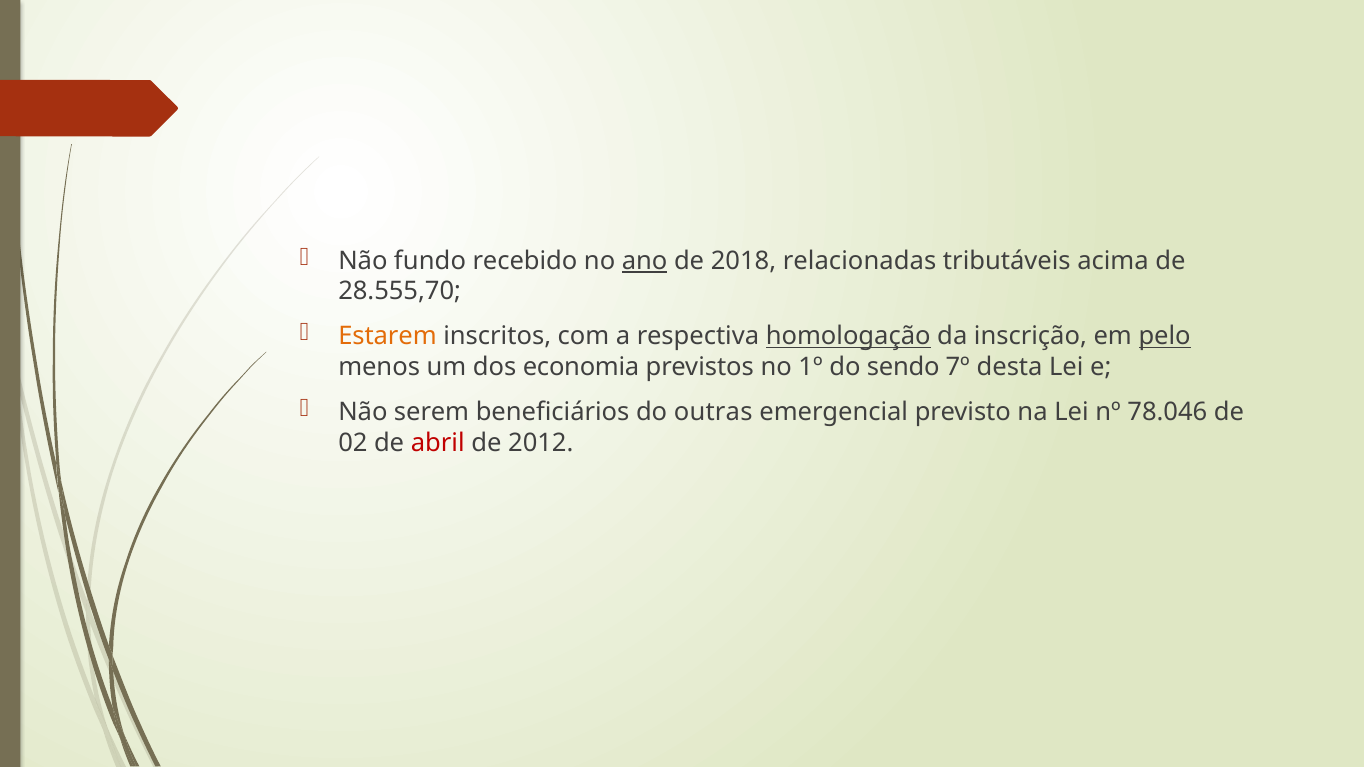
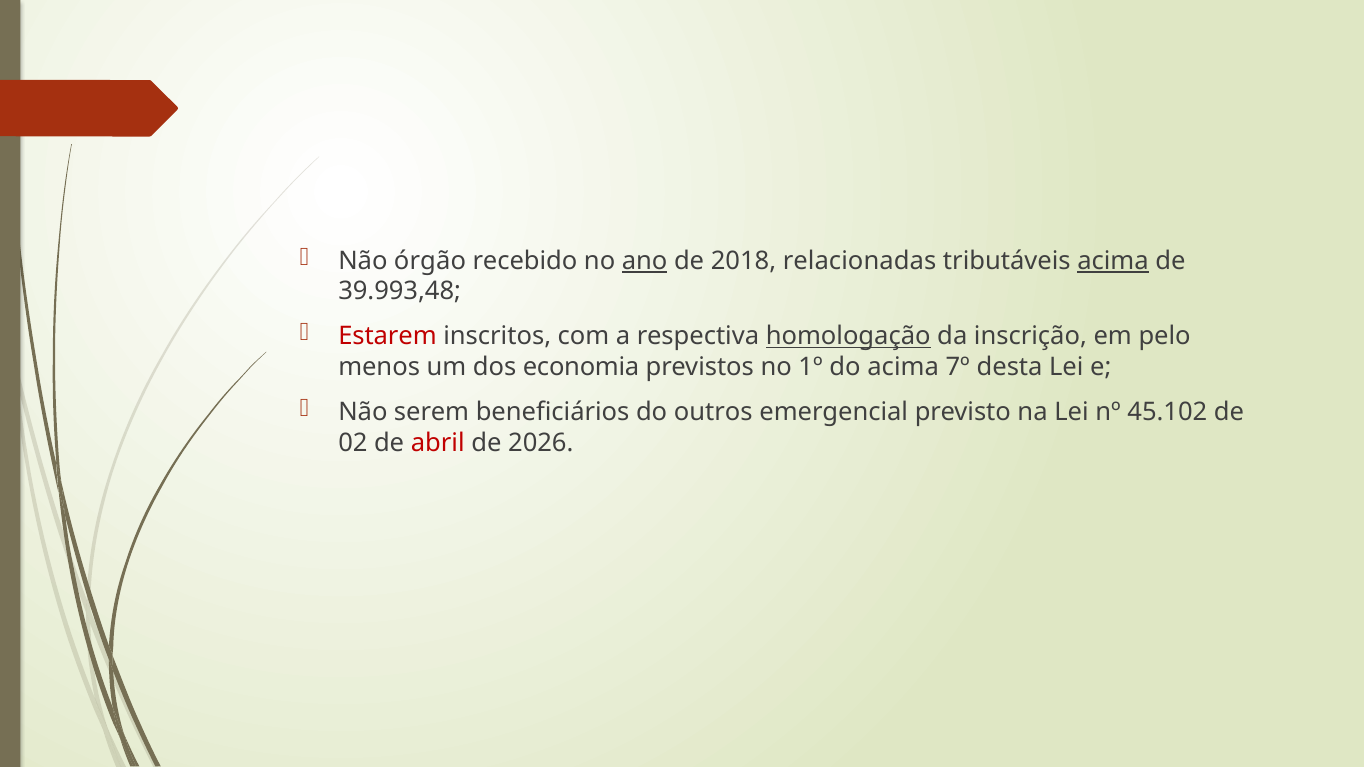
fundo: fundo -> órgão
acima at (1113, 261) underline: none -> present
28.555,70: 28.555,70 -> 39.993,48
Estarem colour: orange -> red
pelo underline: present -> none
do sendo: sendo -> acima
outras: outras -> outros
78.046: 78.046 -> 45.102
2012: 2012 -> 2026
